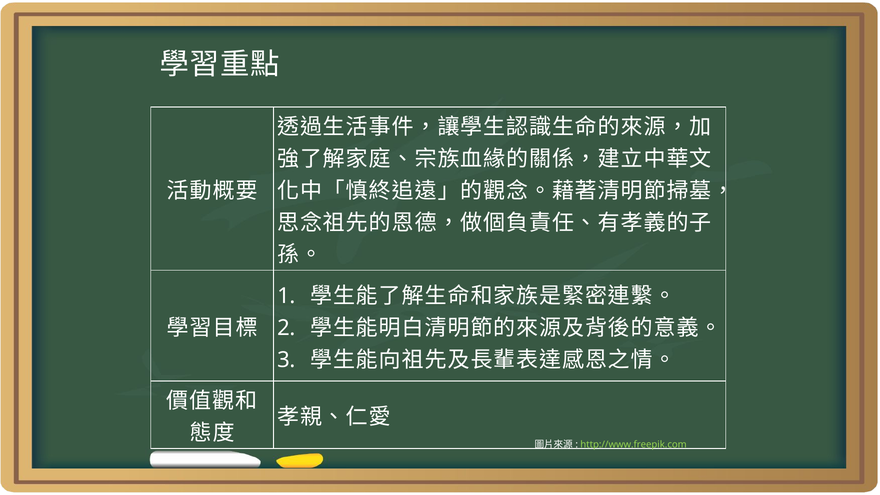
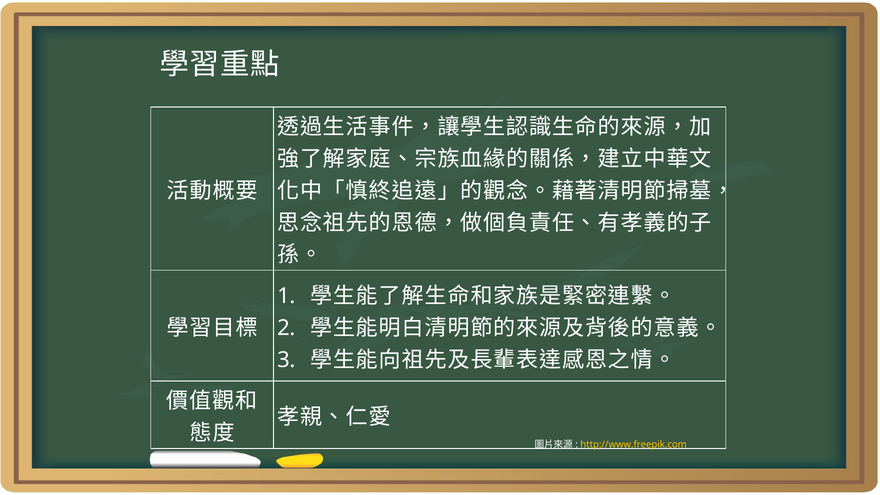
http://www.freepik.com colour: light green -> yellow
